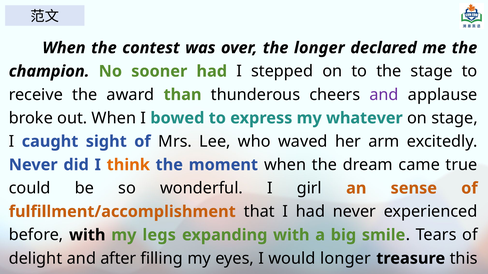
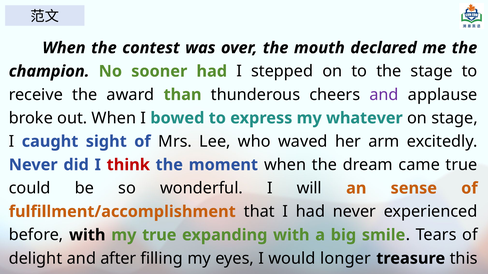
the longer: longer -> mouth
think colour: orange -> red
girl: girl -> will
my legs: legs -> true
